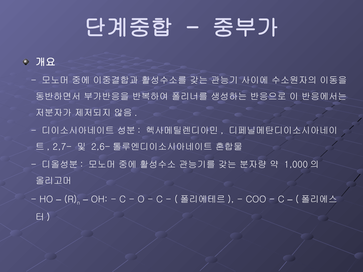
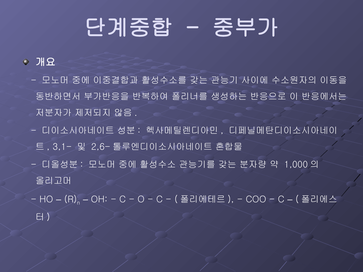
2,7-: 2,7- -> 3,1-
